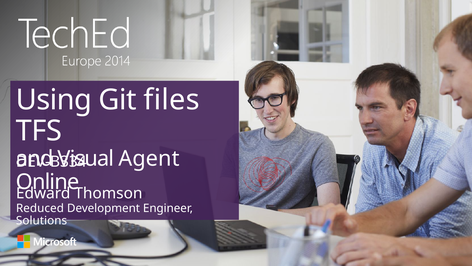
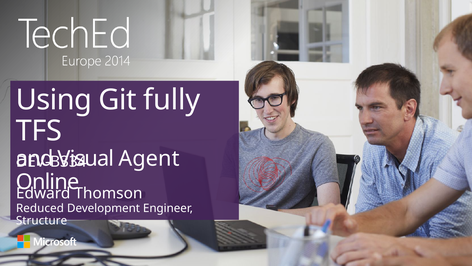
files: files -> fully
Solutions: Solutions -> Structure
